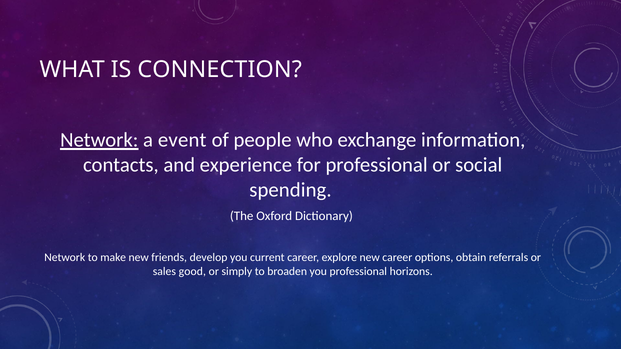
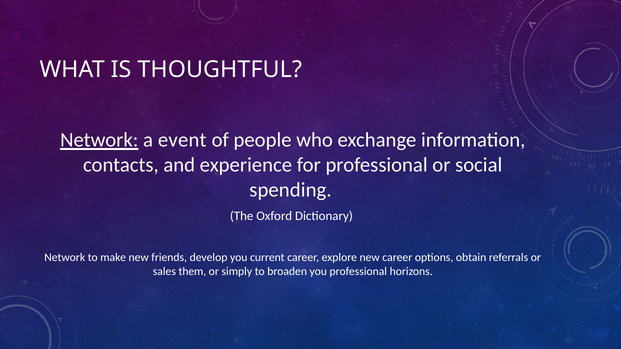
CONNECTION: CONNECTION -> THOUGHTFUL
good: good -> them
